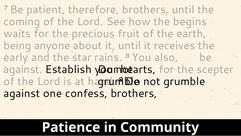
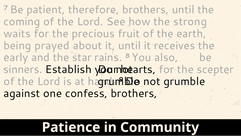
begins: begins -> strong
anyone: anyone -> prayed
against at (23, 69): against -> sinners
